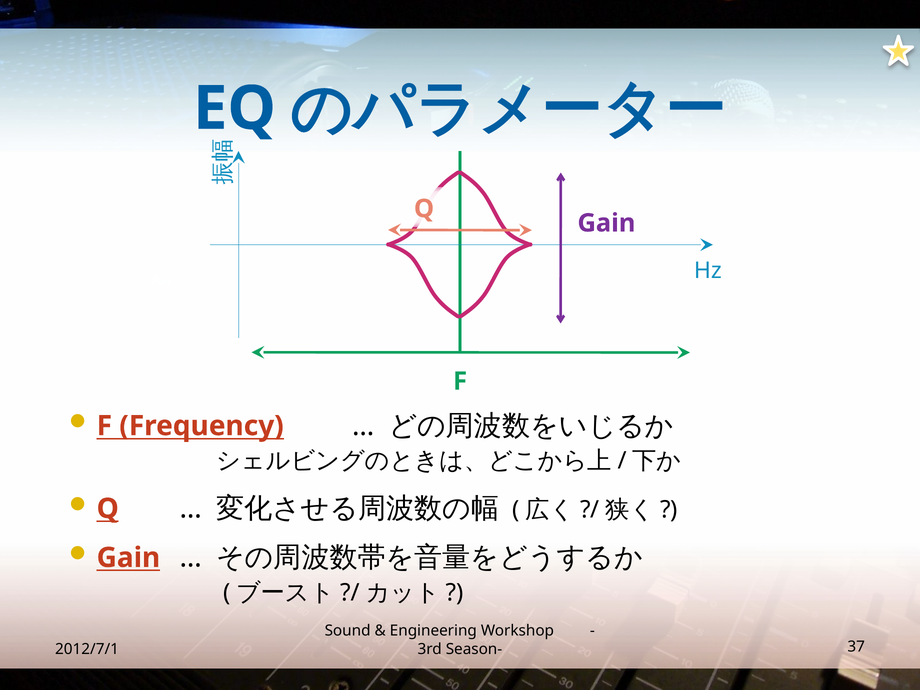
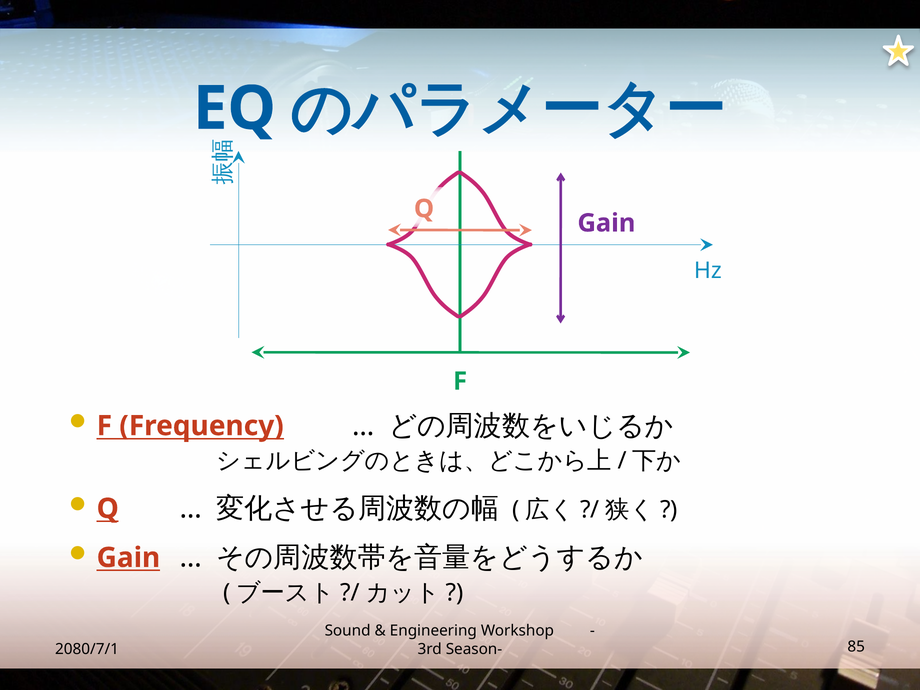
2012/7/1: 2012/7/1 -> 2080/7/1
37: 37 -> 85
